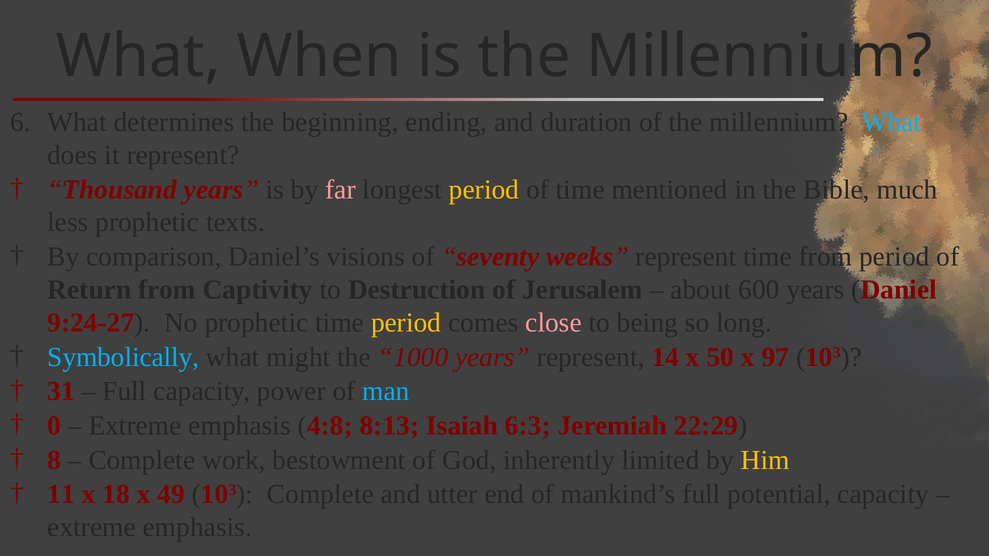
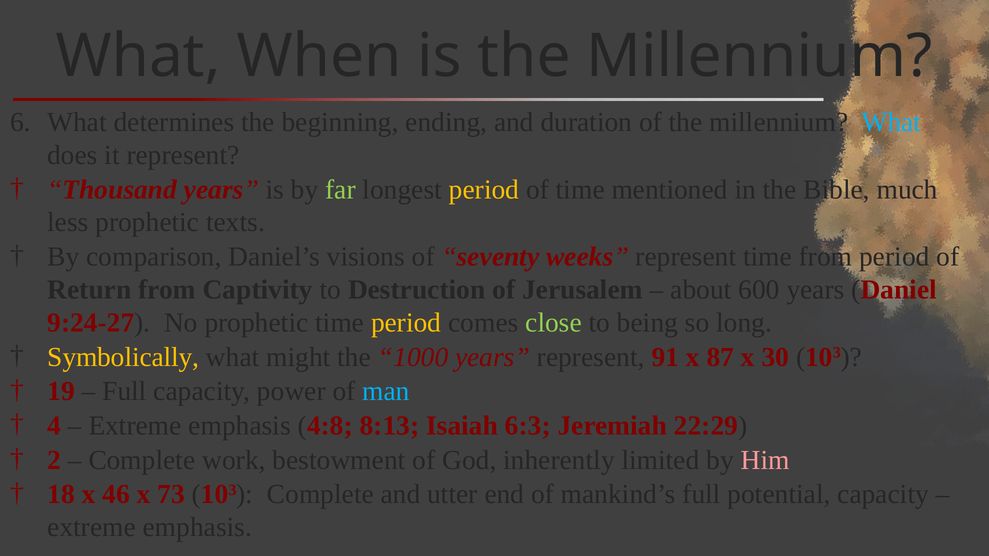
far colour: pink -> light green
close colour: pink -> light green
Symbolically colour: light blue -> yellow
14: 14 -> 91
50: 50 -> 87
97: 97 -> 30
31: 31 -> 19
0: 0 -> 4
8: 8 -> 2
Him colour: yellow -> pink
11: 11 -> 18
18: 18 -> 46
49: 49 -> 73
